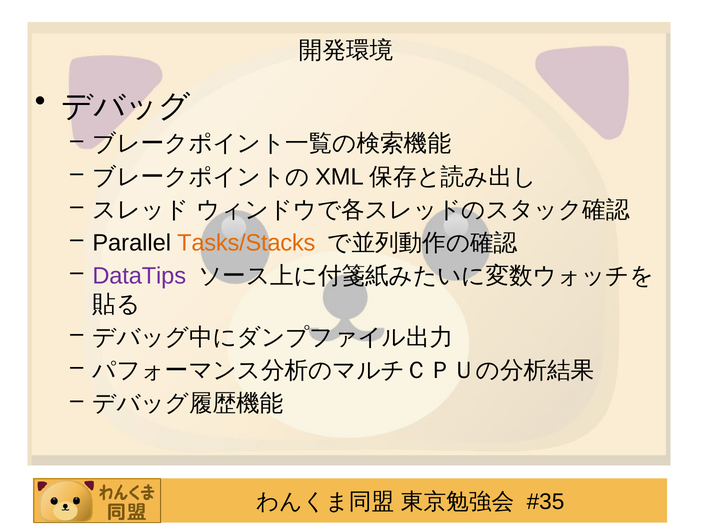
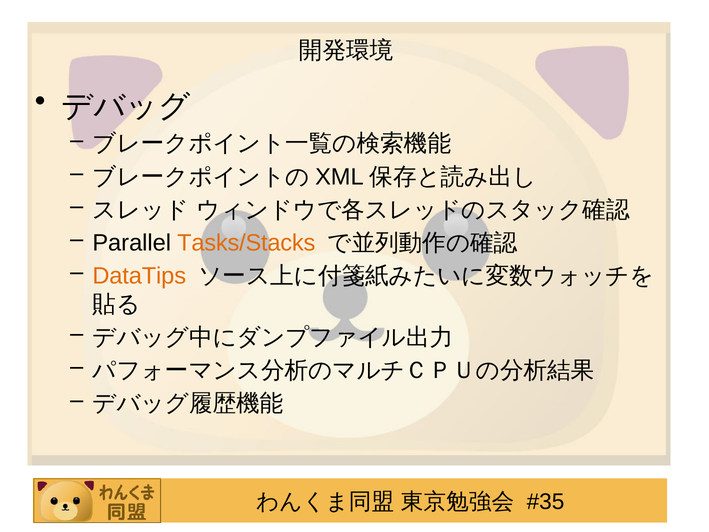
DataTips colour: purple -> orange
